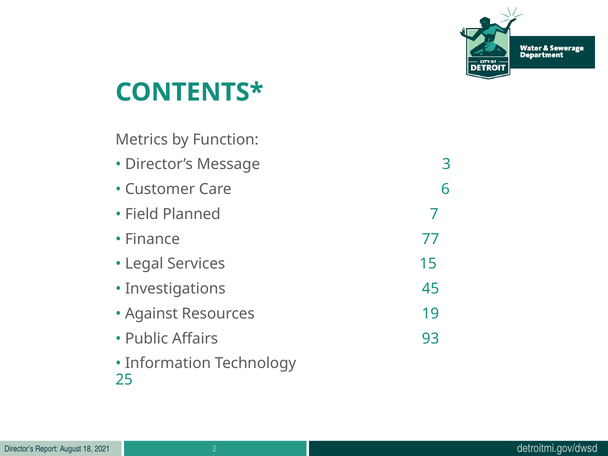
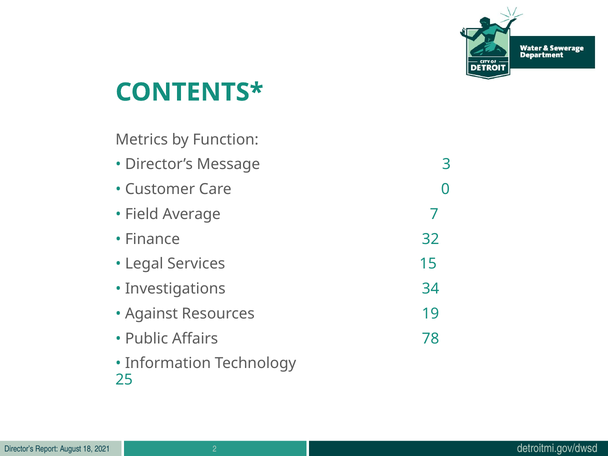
6: 6 -> 0
Planned: Planned -> Average
77: 77 -> 32
45: 45 -> 34
93: 93 -> 78
